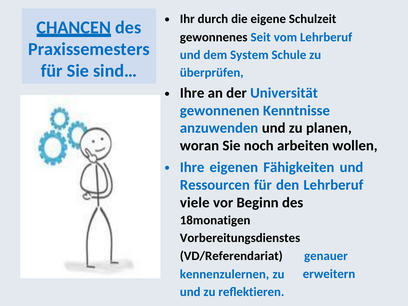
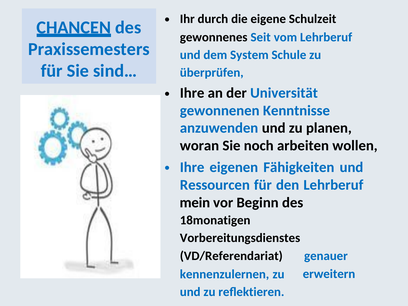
viele: viele -> mein
